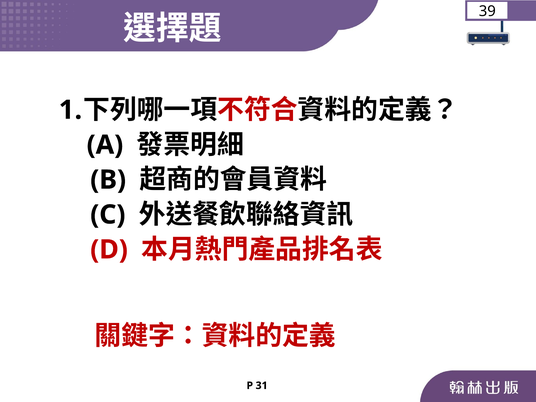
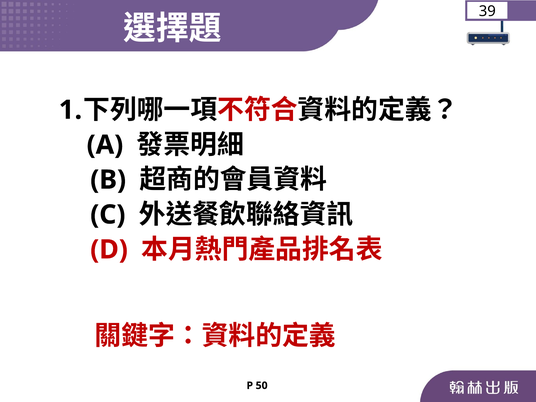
31: 31 -> 50
